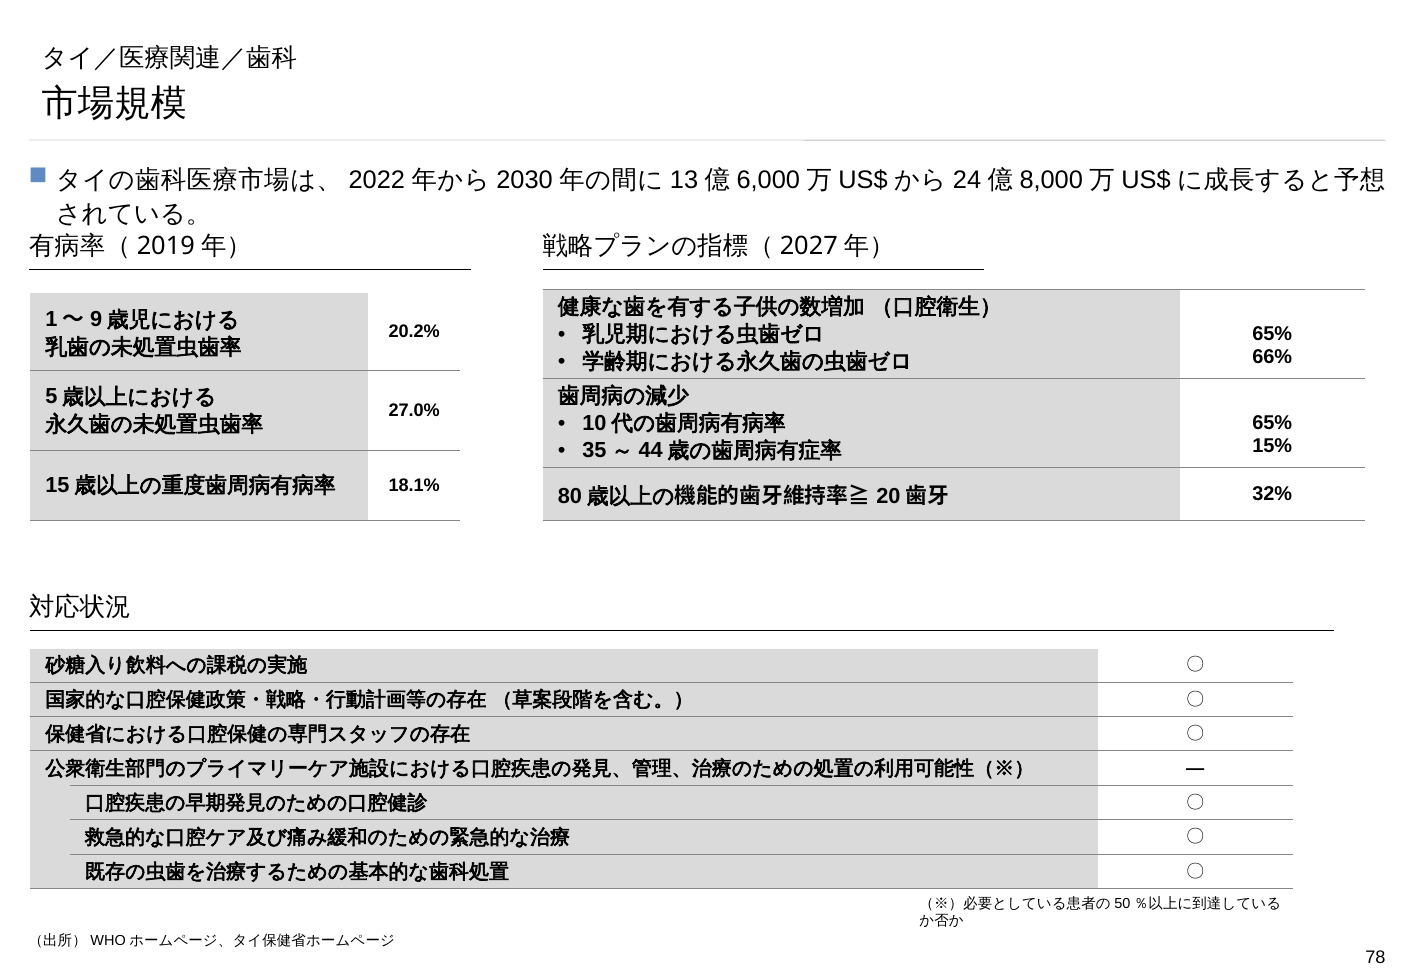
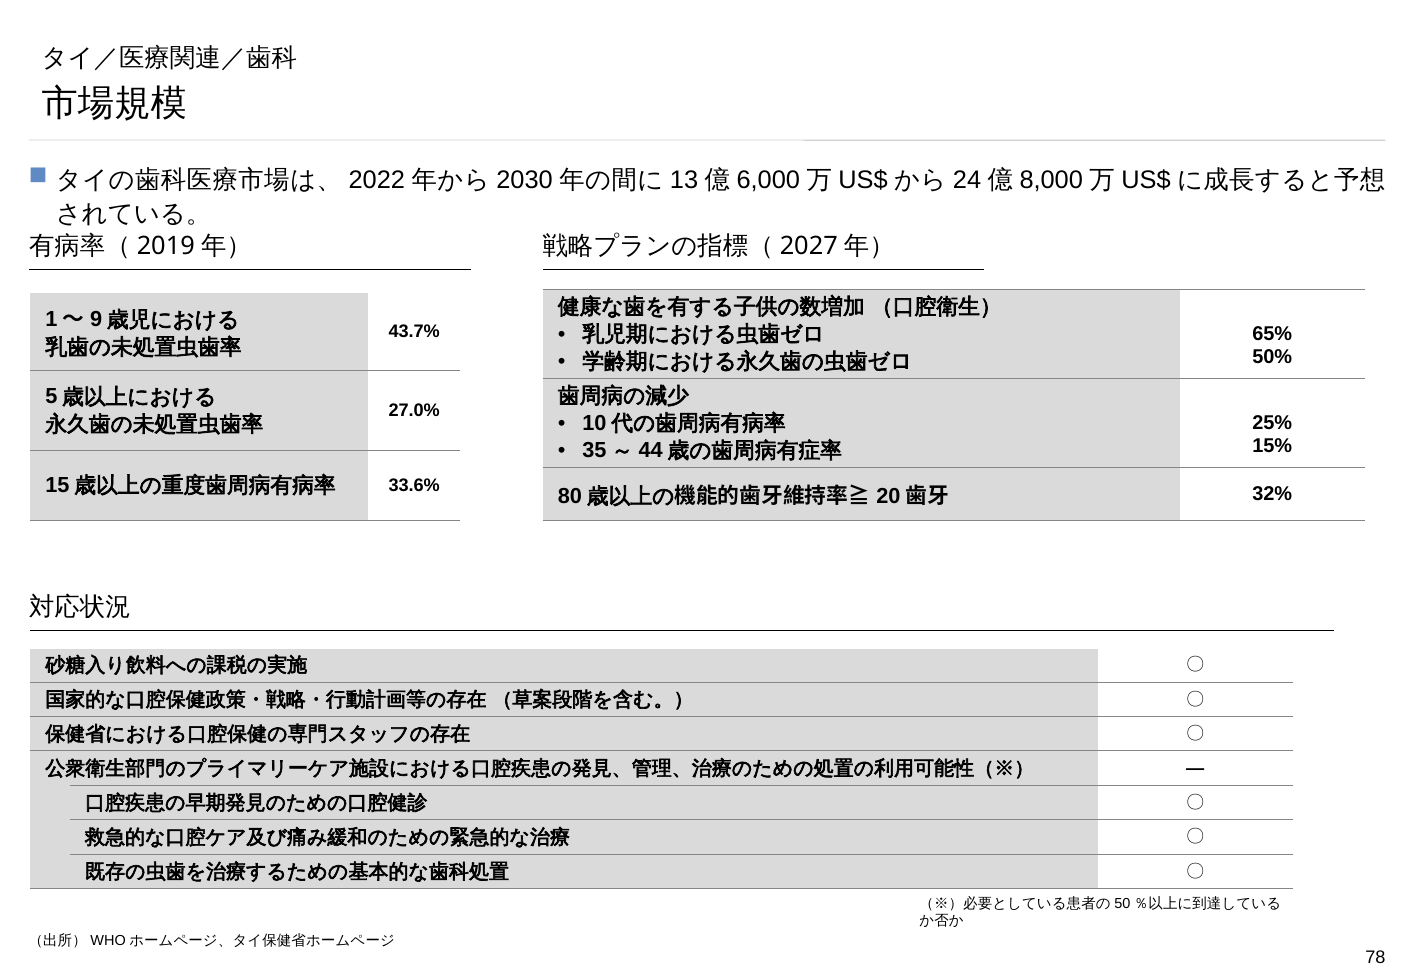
20.2%: 20.2% -> 43.7%
66%: 66% -> 50%
65% at (1272, 423): 65% -> 25%
18.1%: 18.1% -> 33.6%
